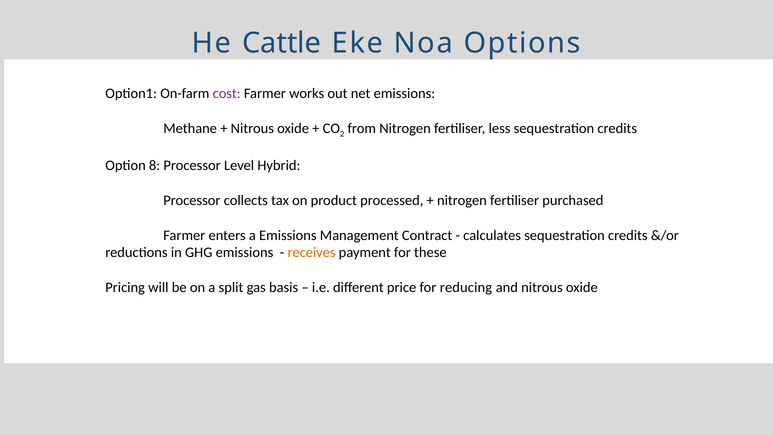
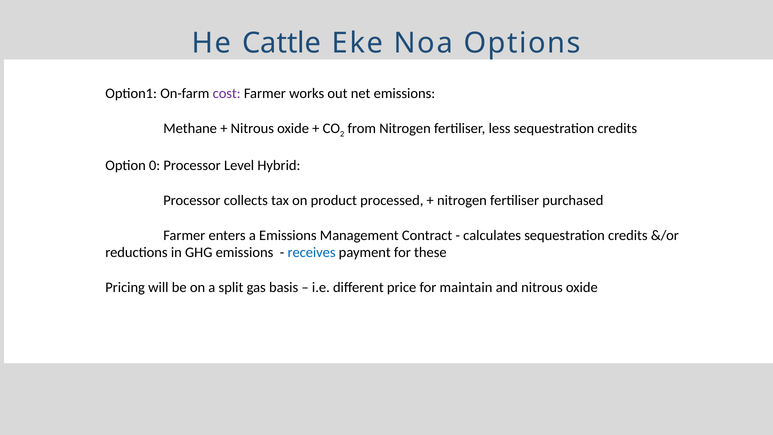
8: 8 -> 0
receives colour: orange -> blue
reducing: reducing -> maintain
